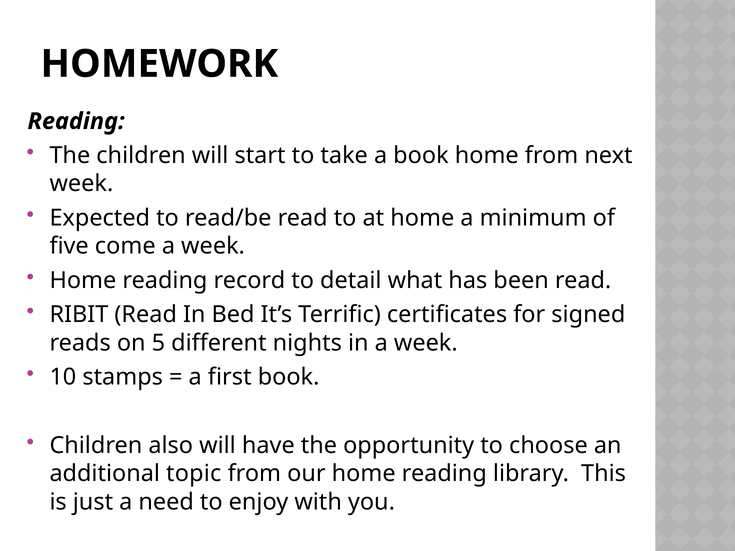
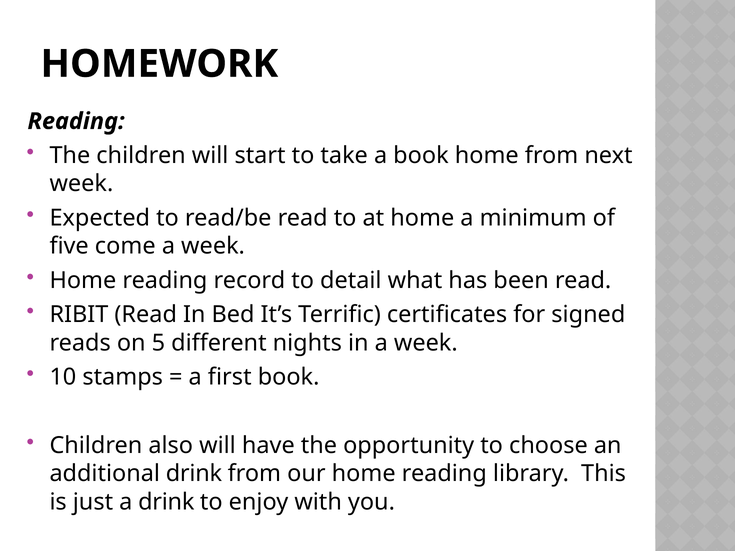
additional topic: topic -> drink
a need: need -> drink
